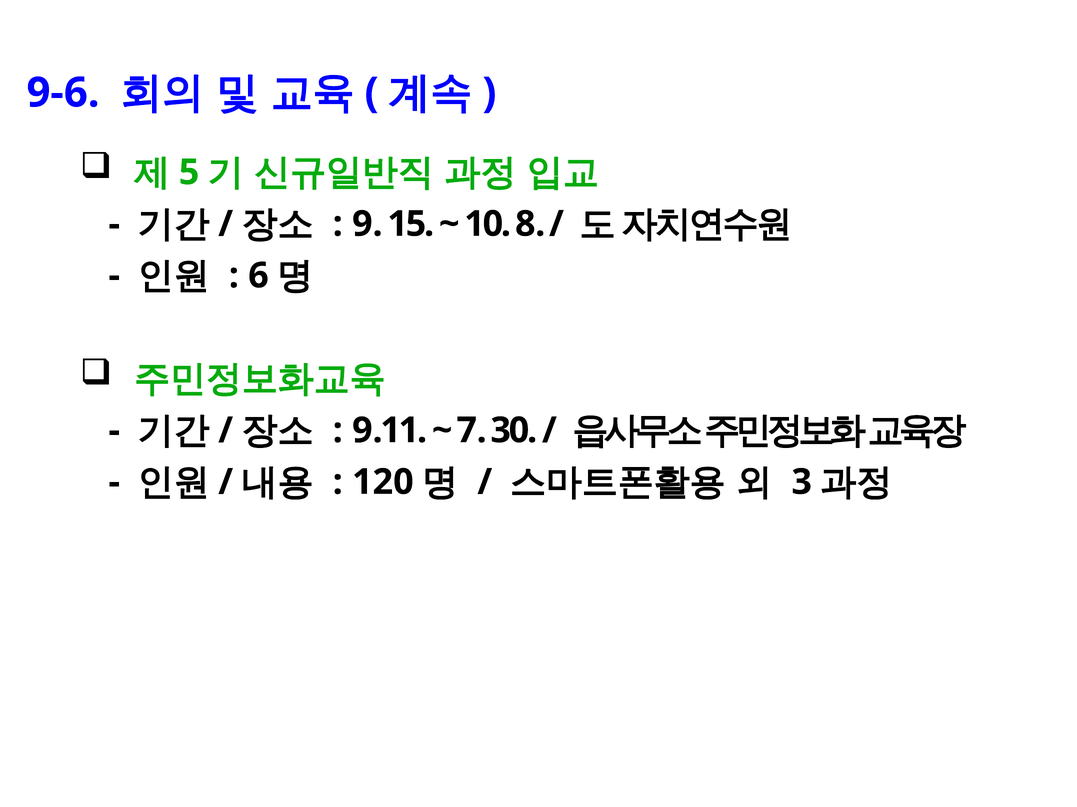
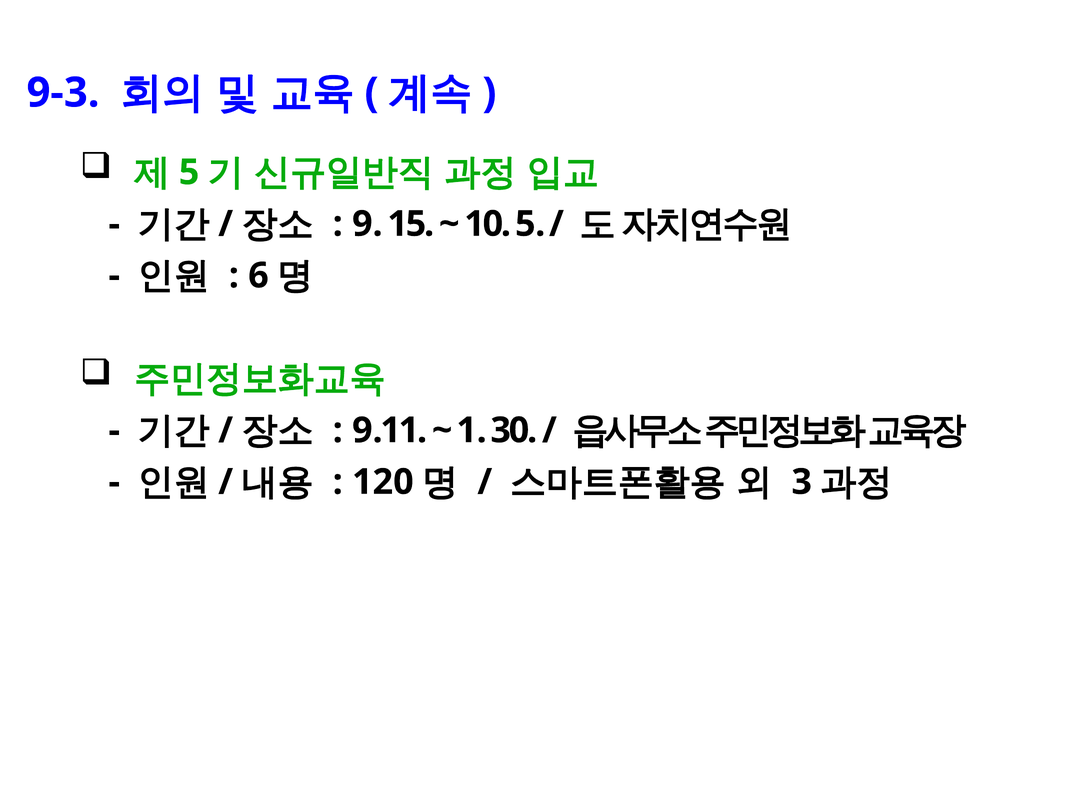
9-6: 9-6 -> 9-3
10 8: 8 -> 5
7: 7 -> 1
